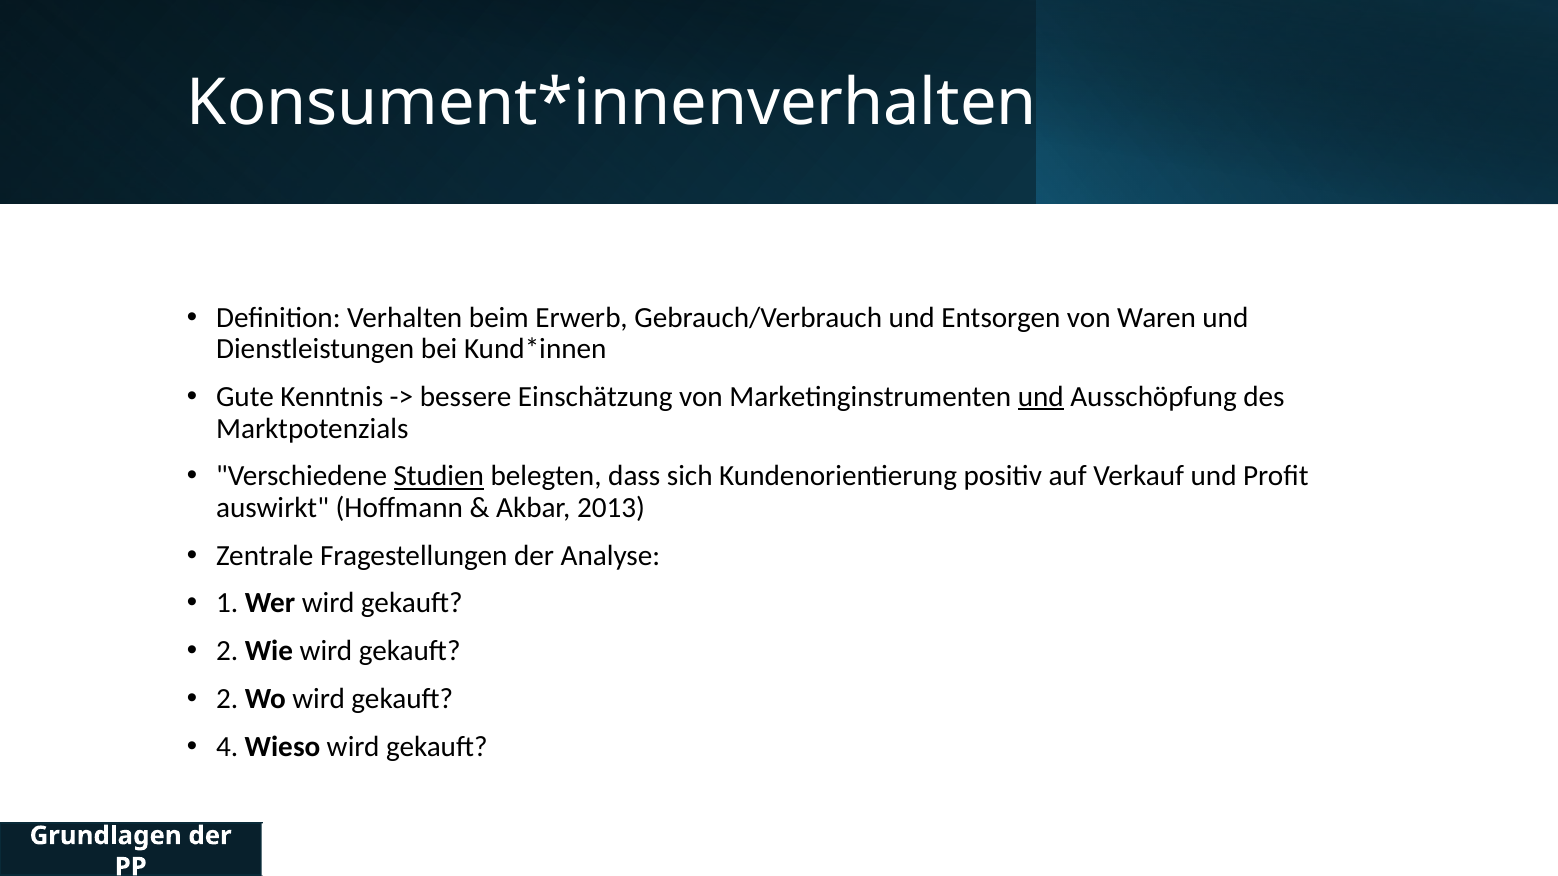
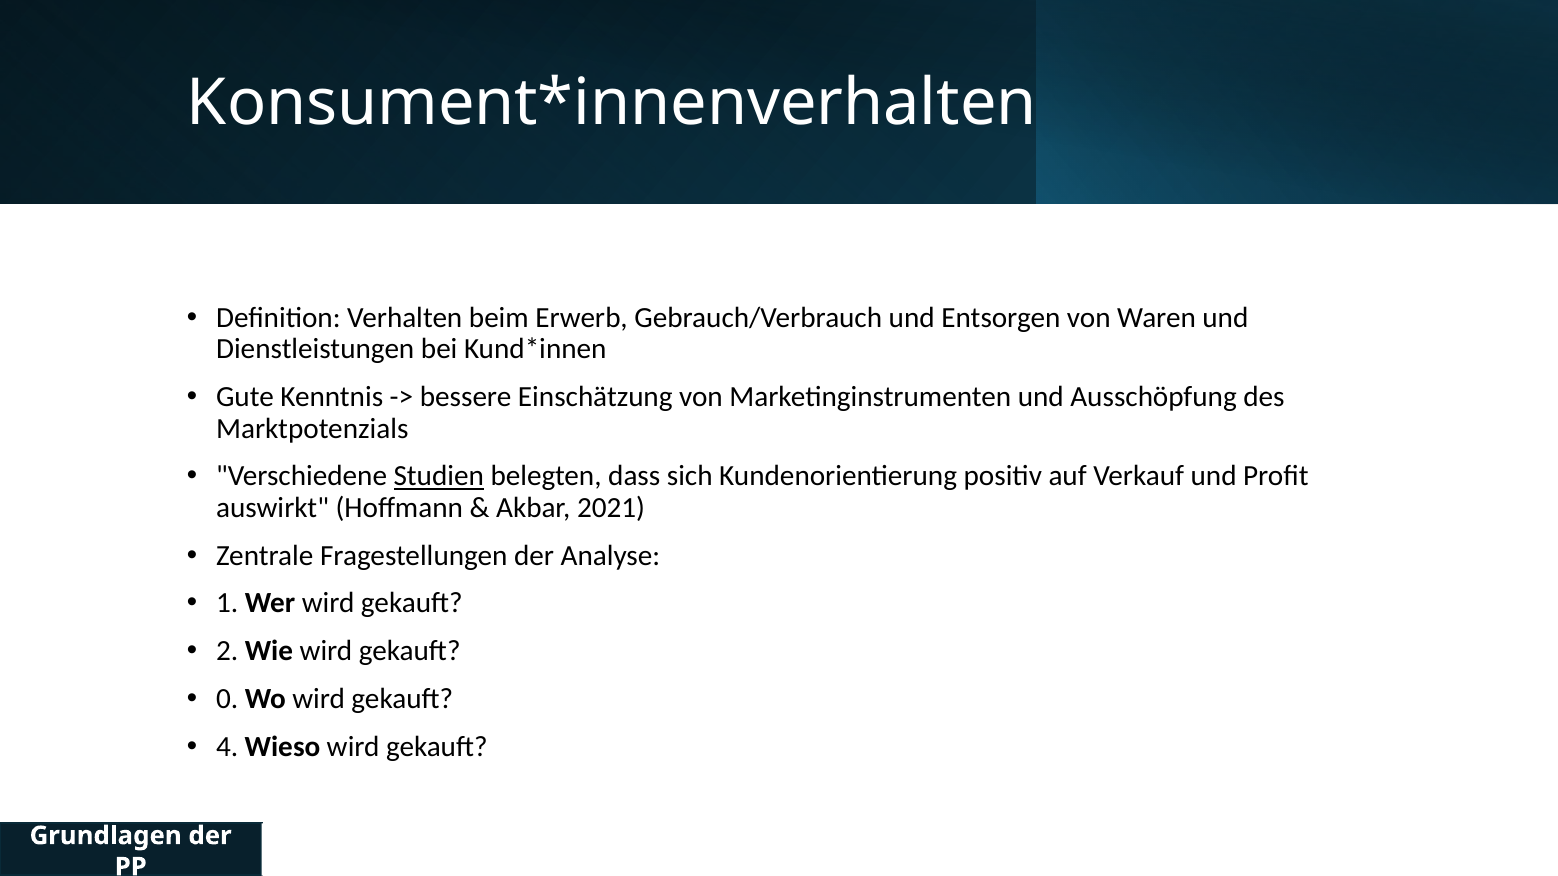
und at (1041, 397) underline: present -> none
2013: 2013 -> 2021
2 at (227, 699): 2 -> 0
